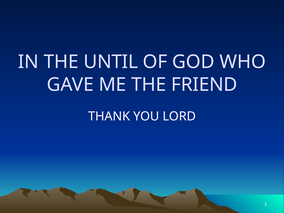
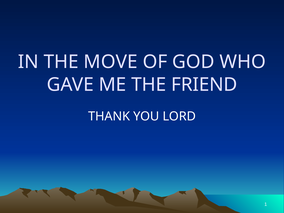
UNTIL: UNTIL -> MOVE
